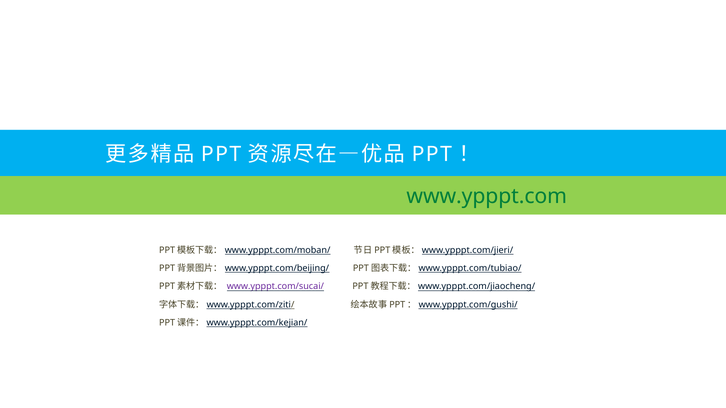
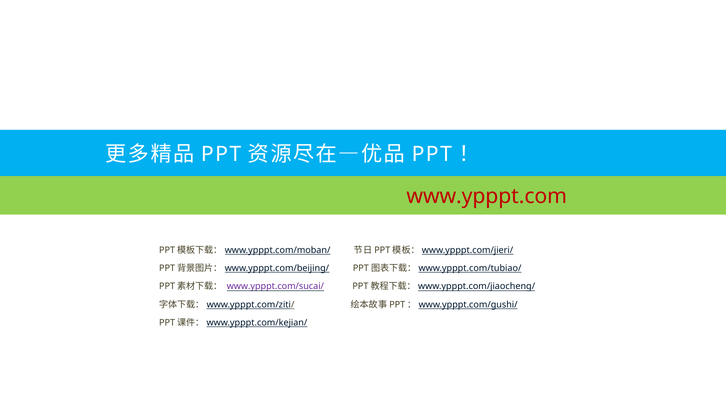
www.ypppt.com colour: green -> red
